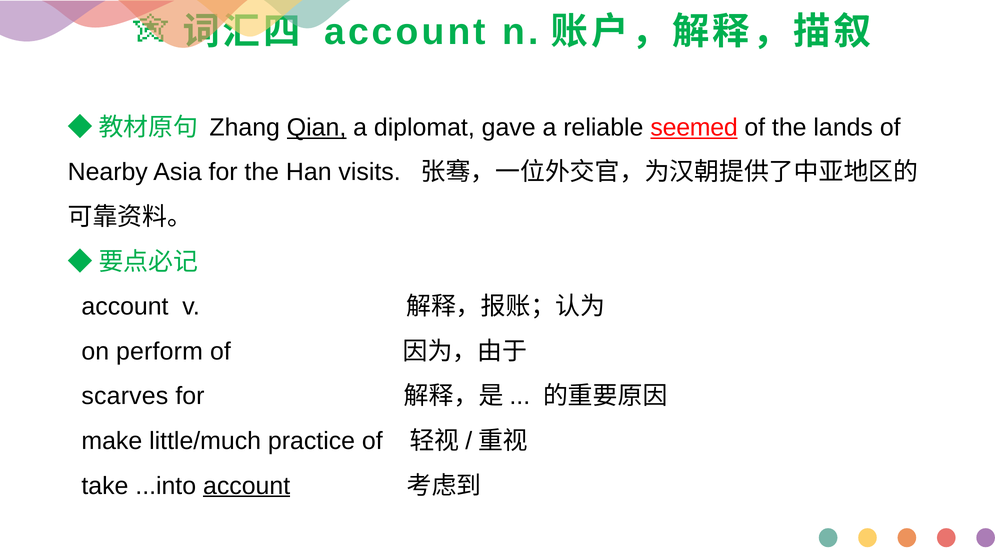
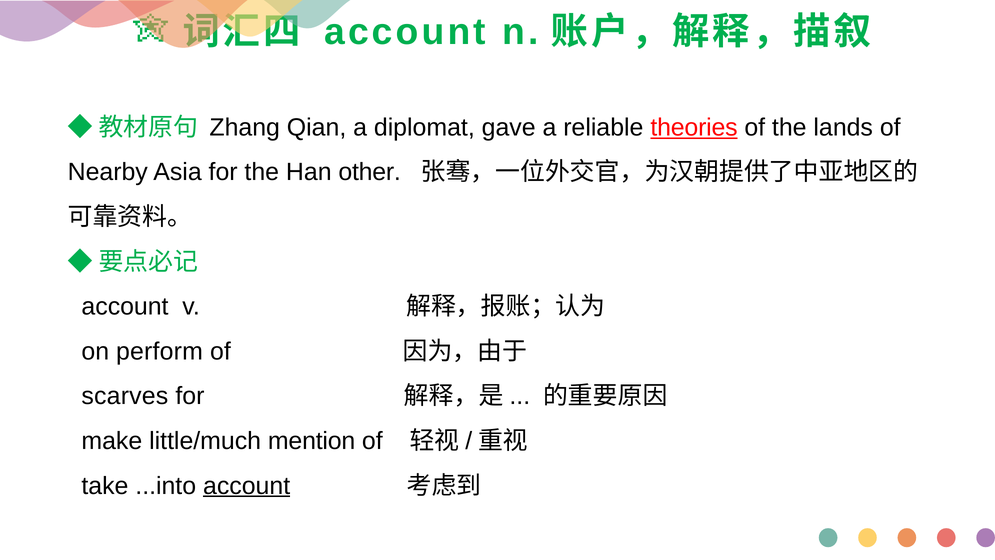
Qian underline: present -> none
seemed: seemed -> theories
visits: visits -> other
practice: practice -> mention
